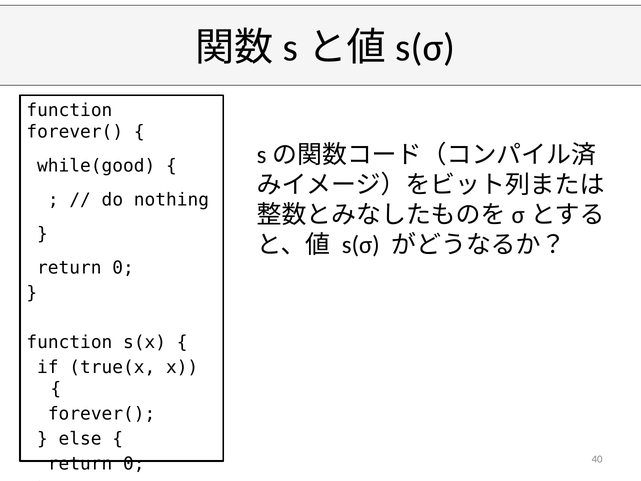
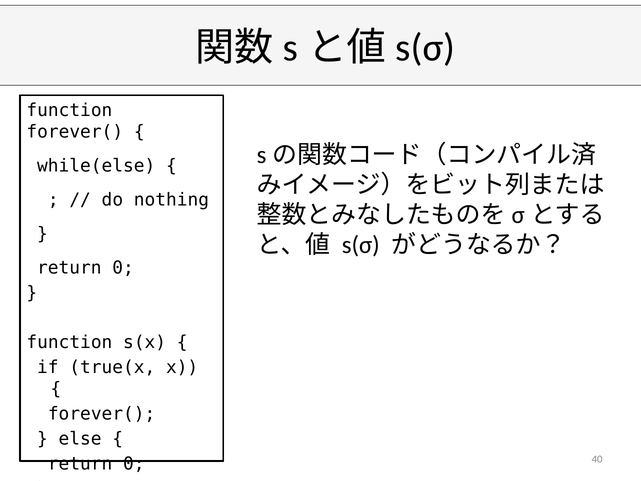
while(good: while(good -> while(else
